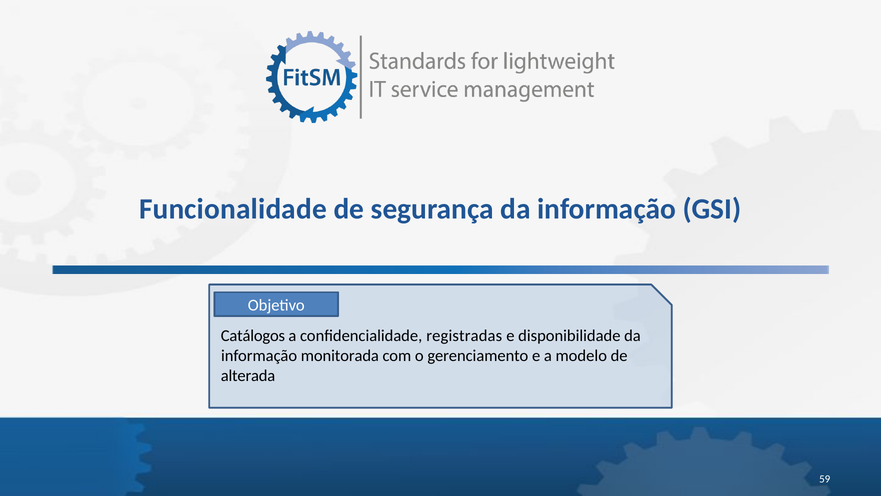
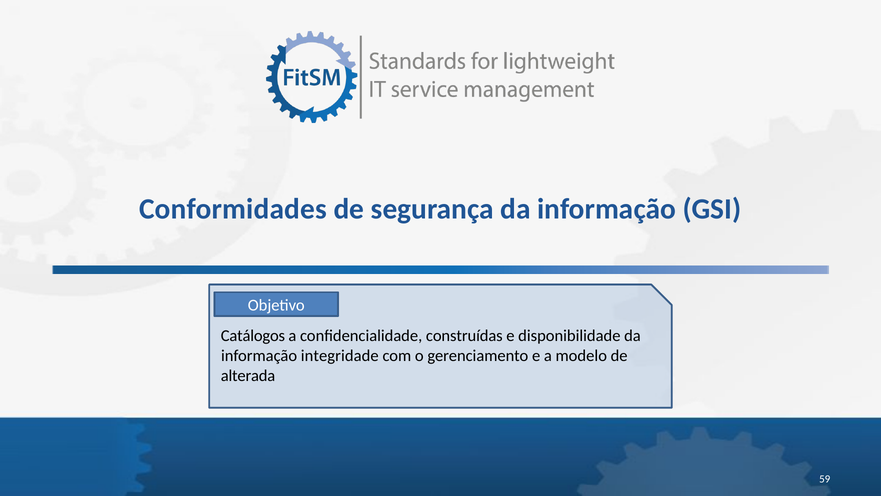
Funcionalidade: Funcionalidade -> Conformidades
registradas: registradas -> construídas
monitorada: monitorada -> integridade
